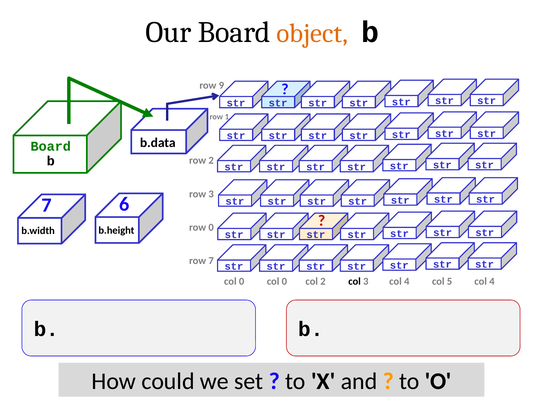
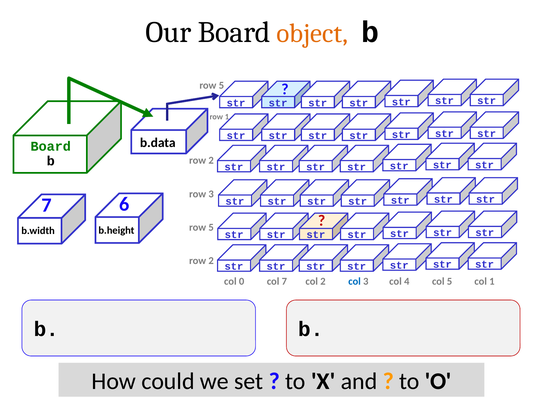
9 at (221, 86): 9 -> 5
0 at (211, 228): 0 -> 5
7 at (211, 261): 7 -> 2
0 at (284, 282): 0 -> 7
col at (355, 282) colour: black -> blue
5 col 4: 4 -> 1
